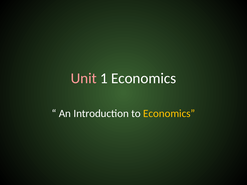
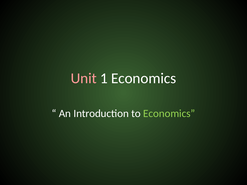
Economics at (169, 114) colour: yellow -> light green
